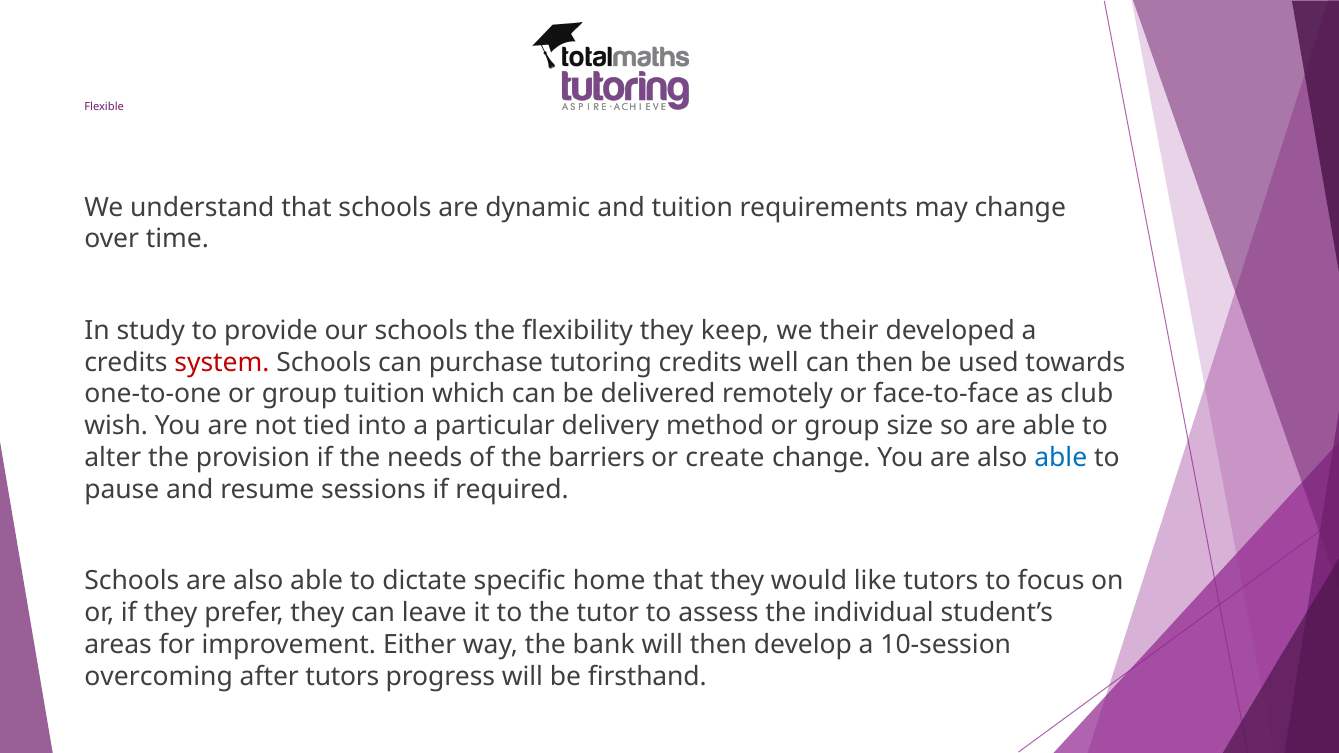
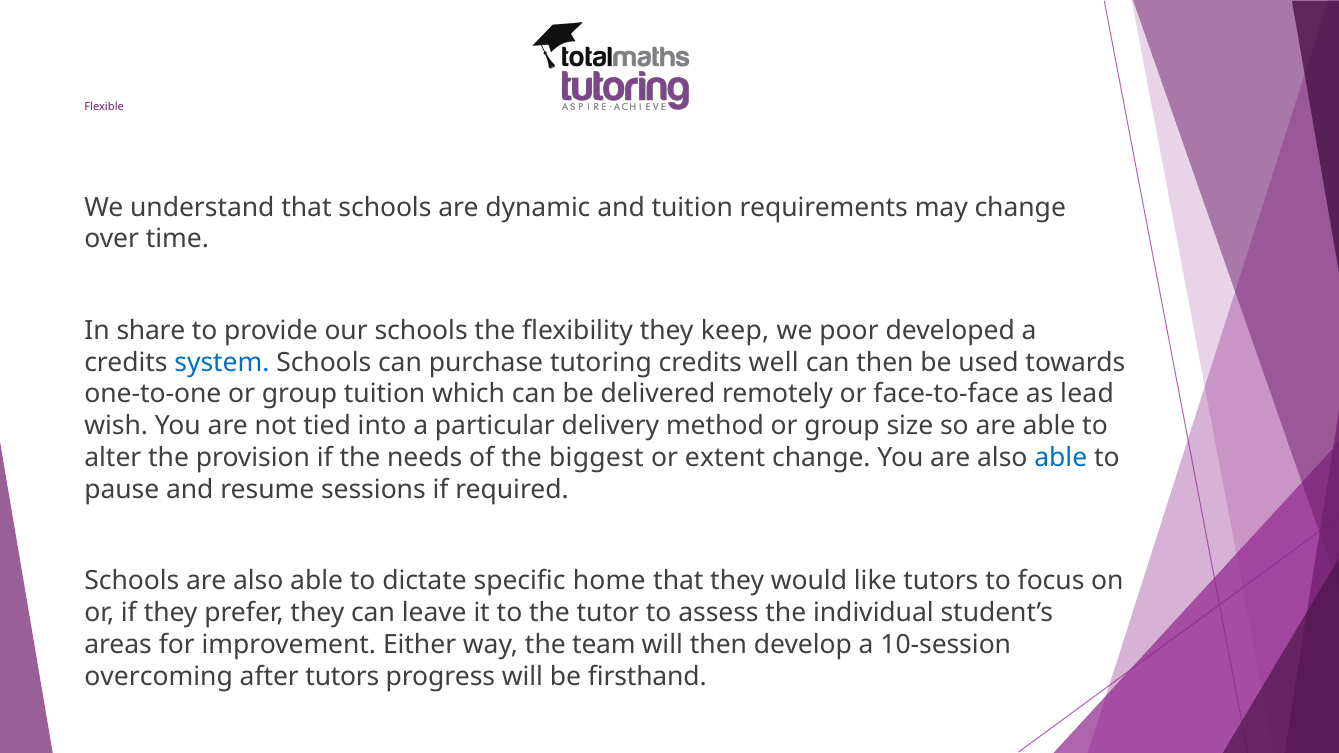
study: study -> share
their: their -> poor
system colour: red -> blue
club: club -> lead
barriers: barriers -> biggest
create: create -> extent
bank: bank -> team
